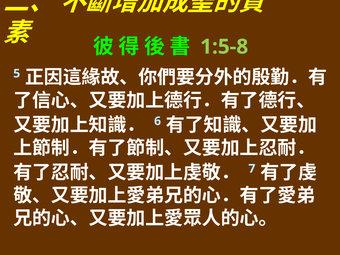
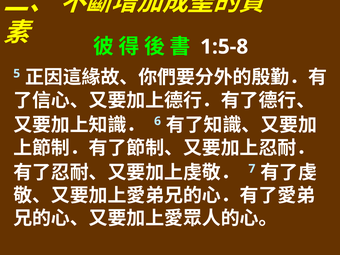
1:5-8 colour: light green -> white
